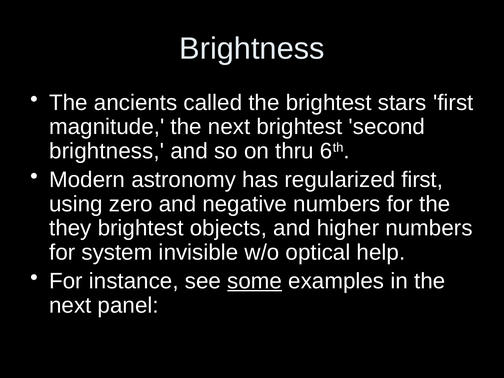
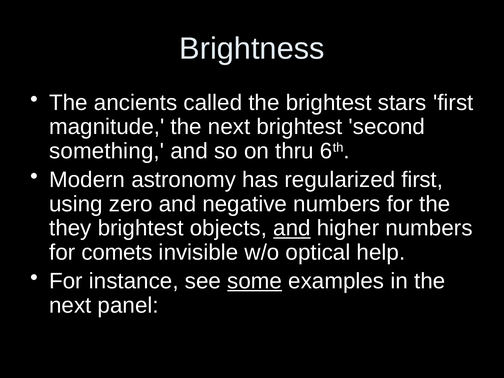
brightness at (107, 151): brightness -> something
and at (292, 228) underline: none -> present
system: system -> comets
